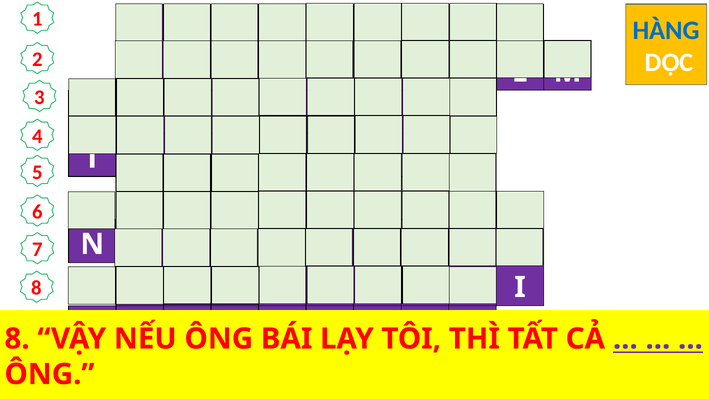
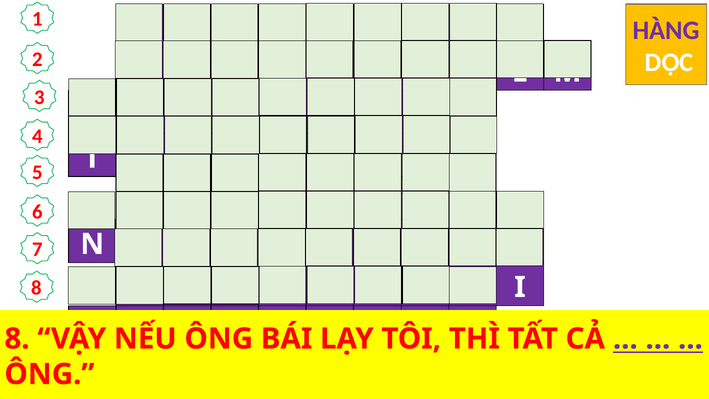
HÀNG colour: blue -> purple
